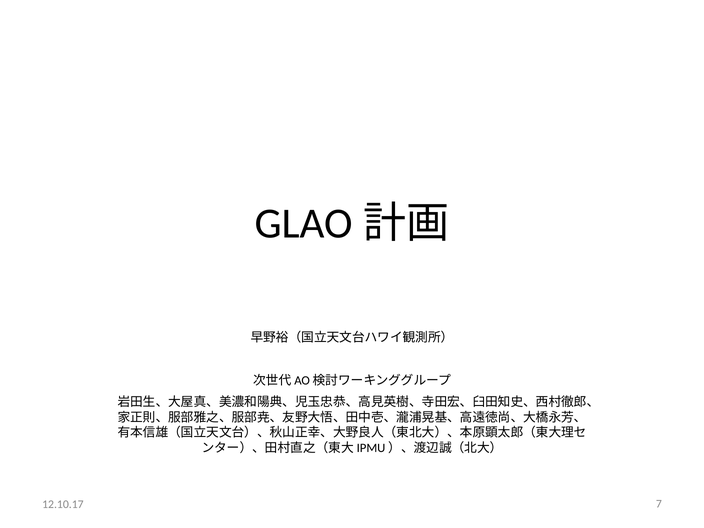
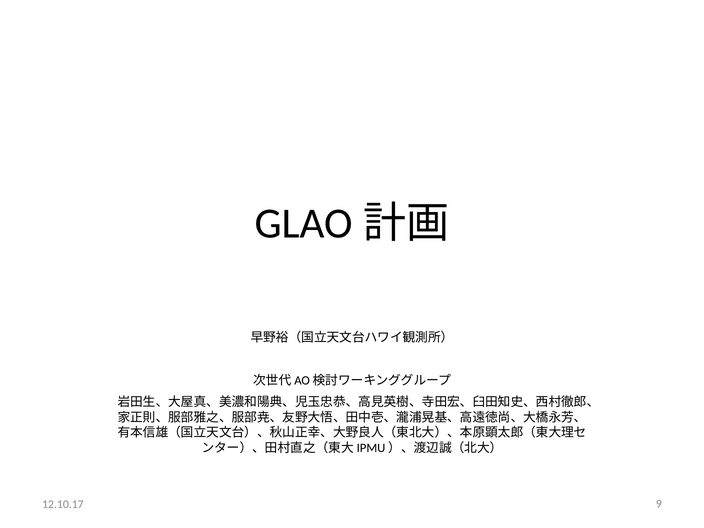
7: 7 -> 9
